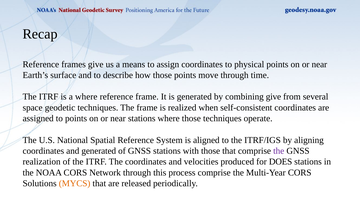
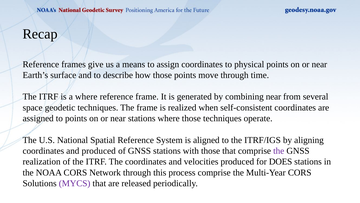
combining give: give -> near
and generated: generated -> produced
MYCS colour: orange -> purple
